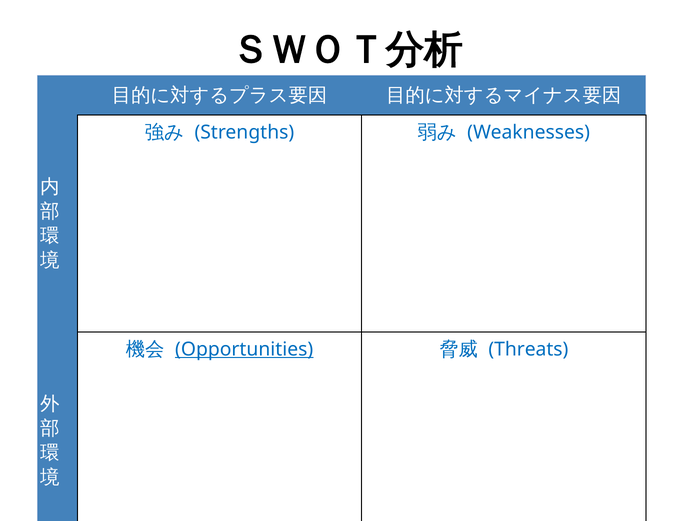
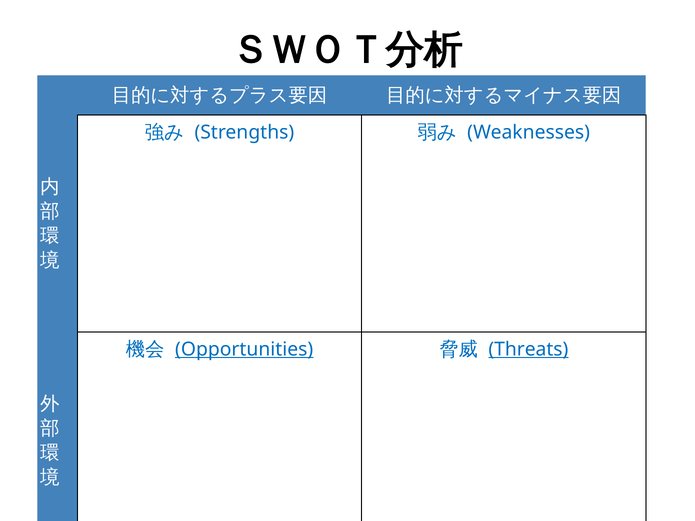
Threats underline: none -> present
